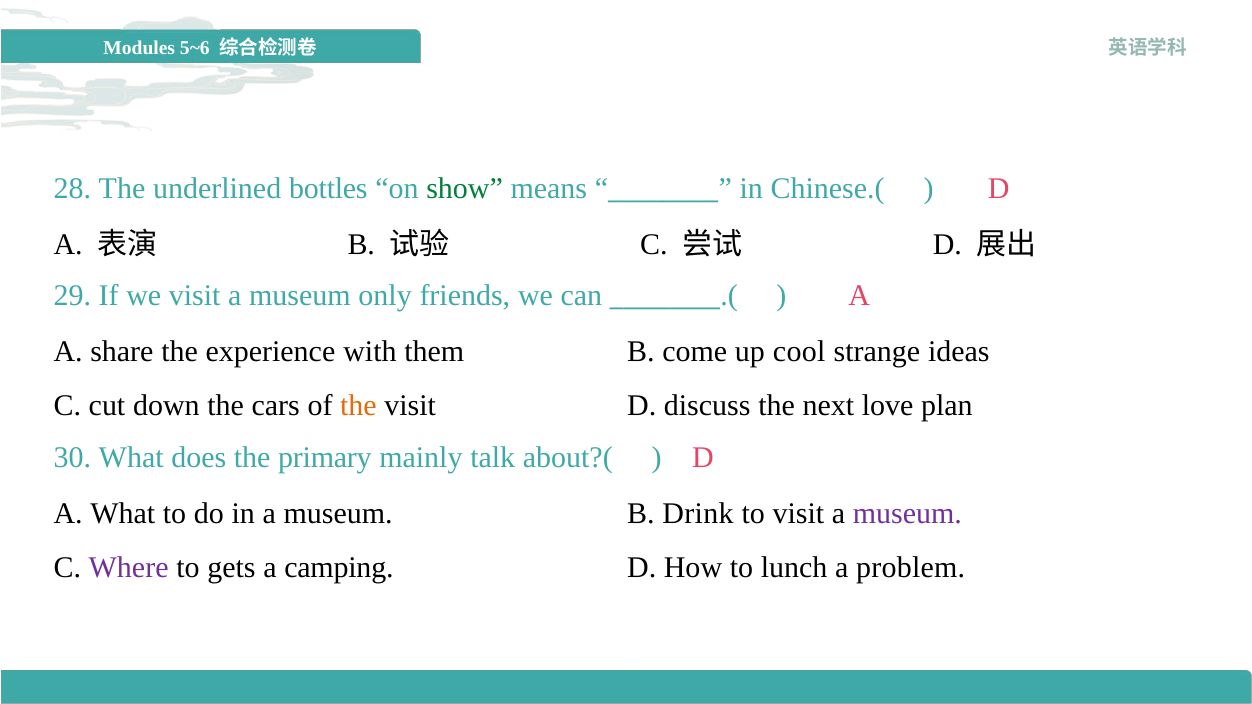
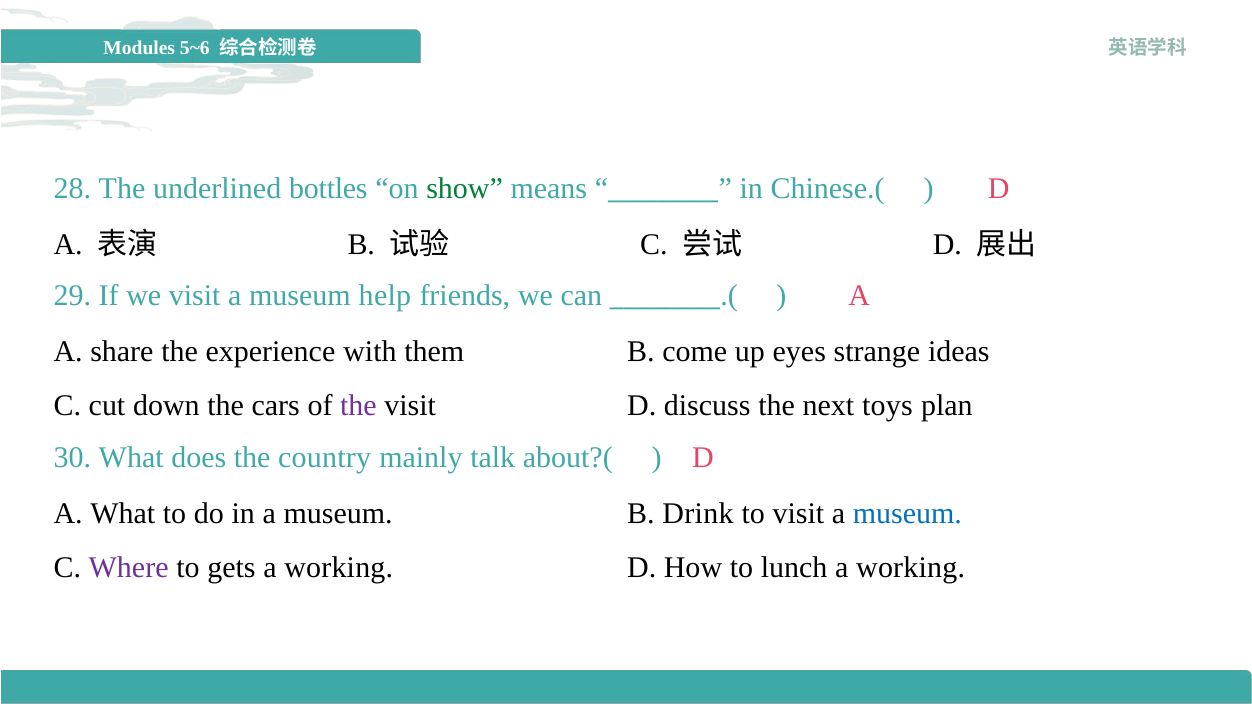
only: only -> help
cool: cool -> eyes
the at (358, 406) colour: orange -> purple
love: love -> toys
primary: primary -> country
museum at (907, 514) colour: purple -> blue
camping at (339, 568): camping -> working
problem at (911, 568): problem -> working
